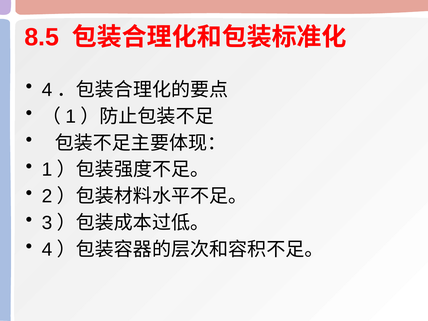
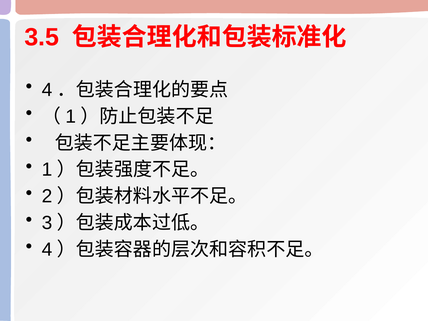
8.5: 8.5 -> 3.5
